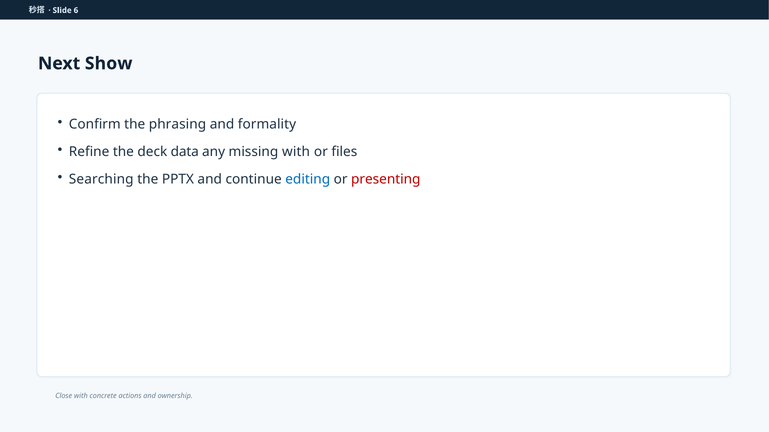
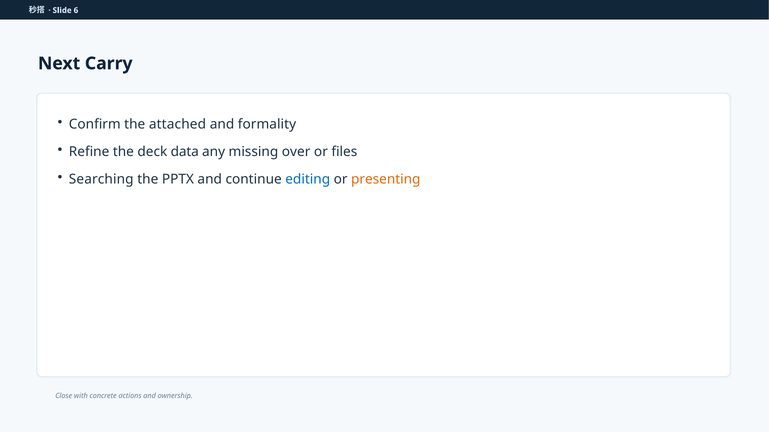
Show: Show -> Carry
phrasing: phrasing -> attached
missing with: with -> over
presenting colour: red -> orange
